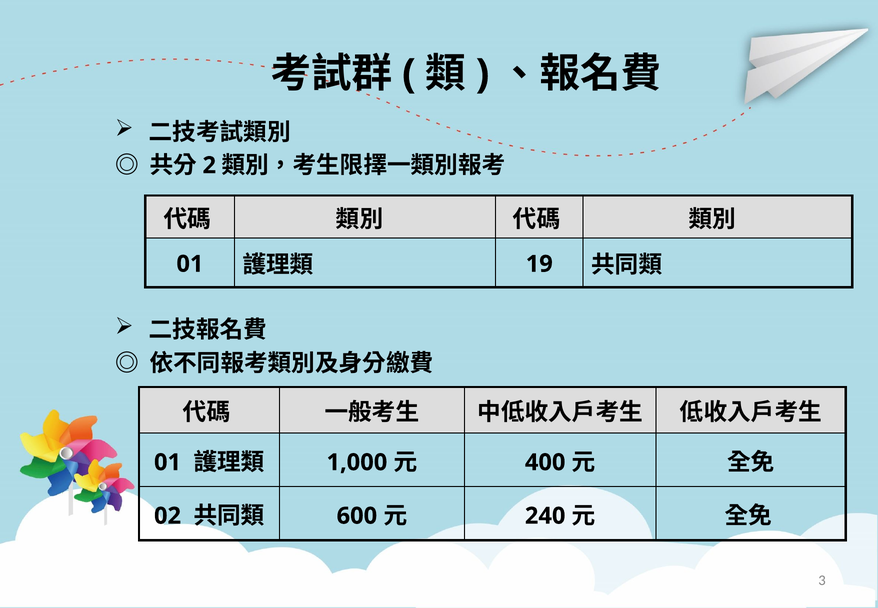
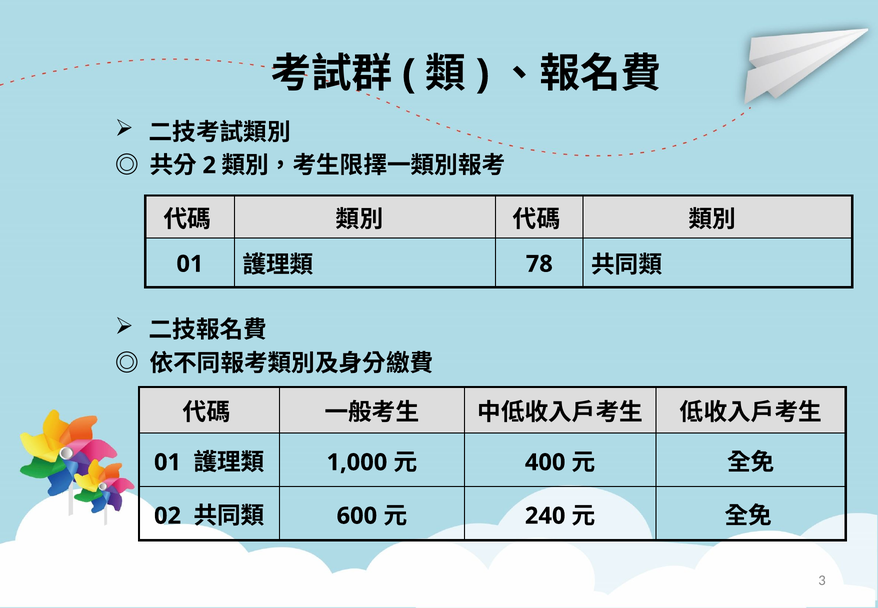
19: 19 -> 78
